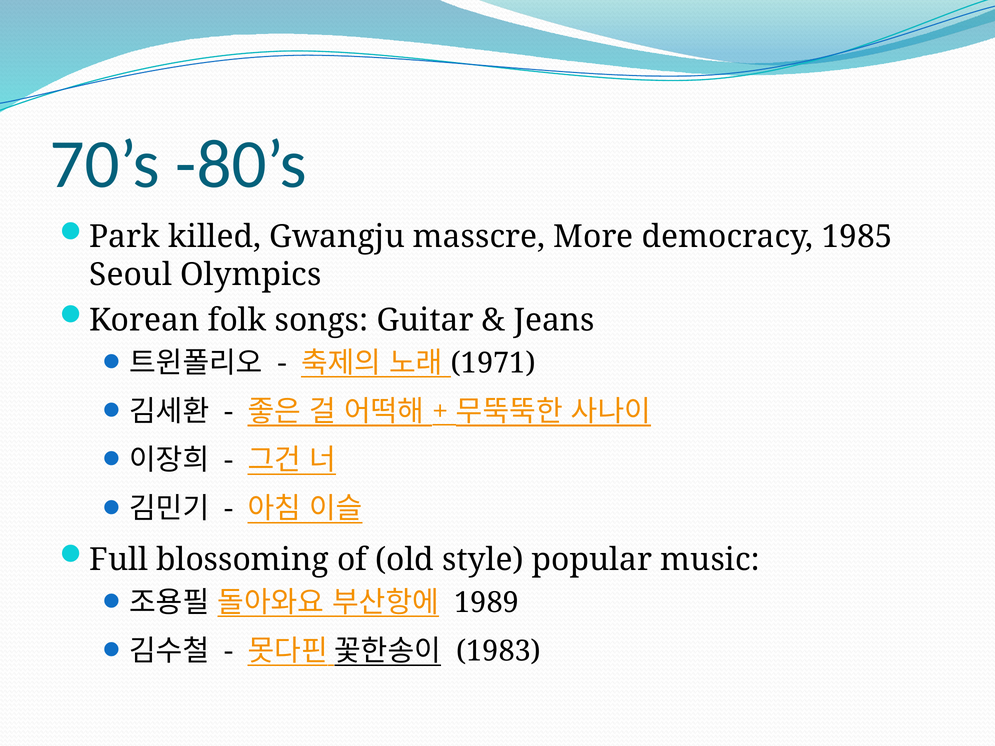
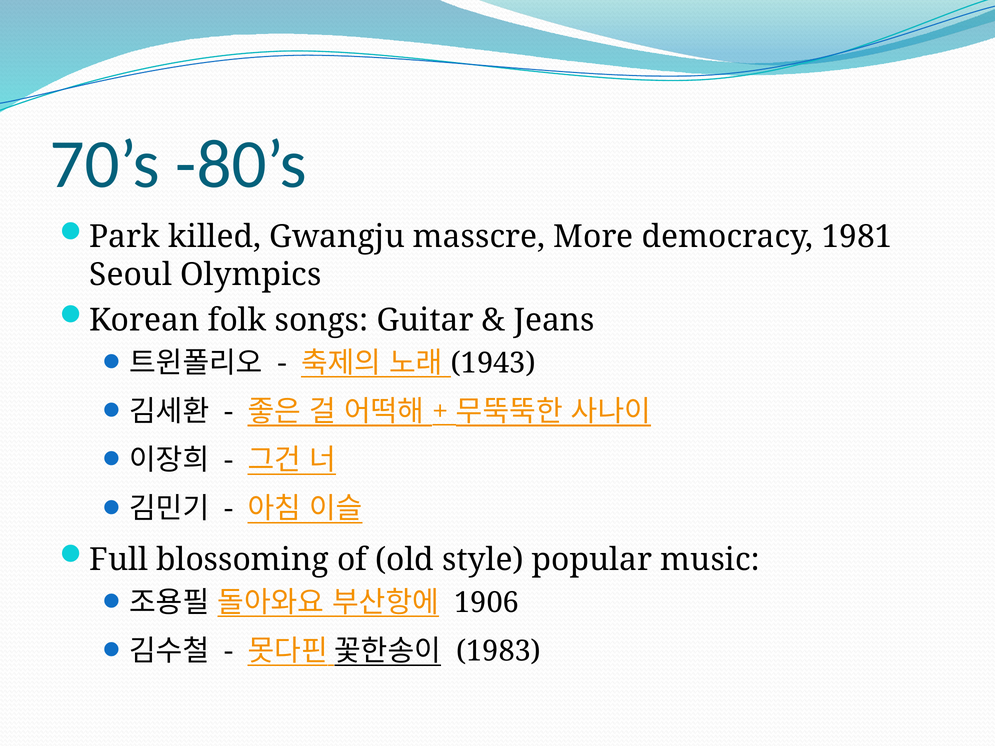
1985: 1985 -> 1981
1971: 1971 -> 1943
1989: 1989 -> 1906
